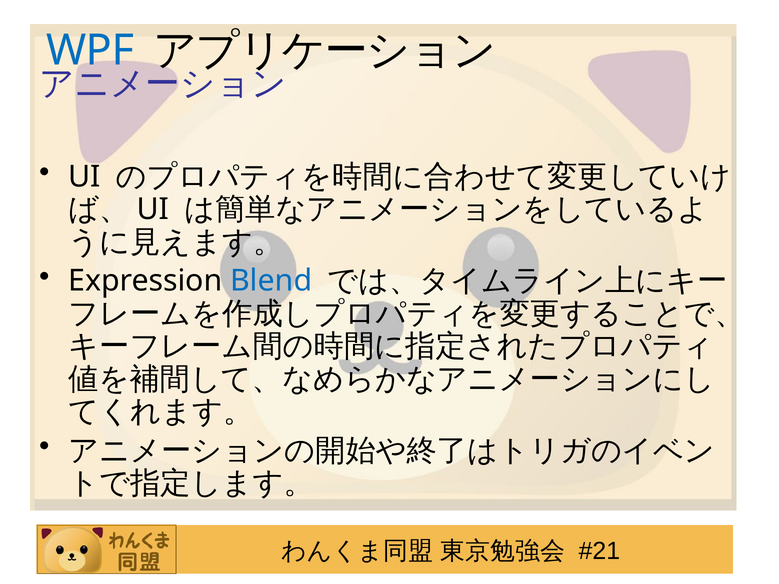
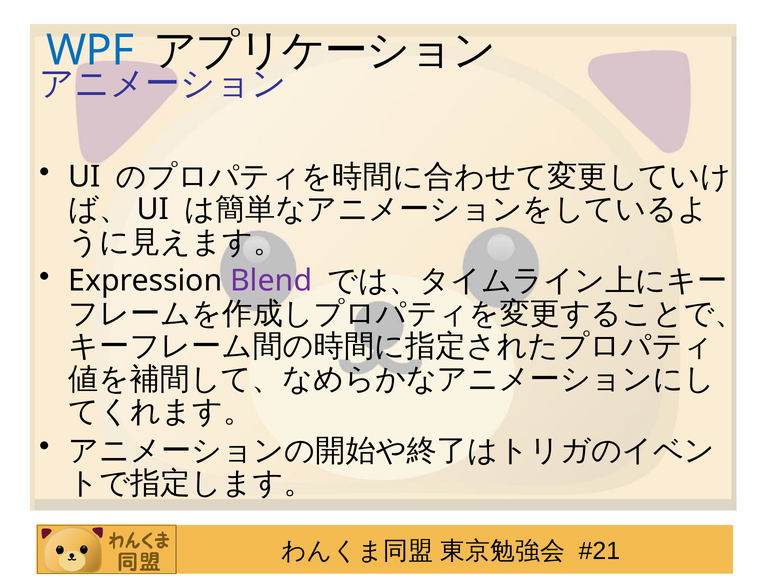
Blend colour: blue -> purple
